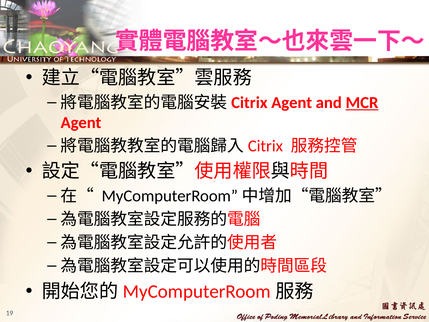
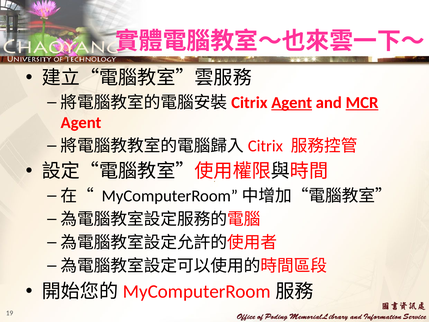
Agent at (292, 102) underline: none -> present
